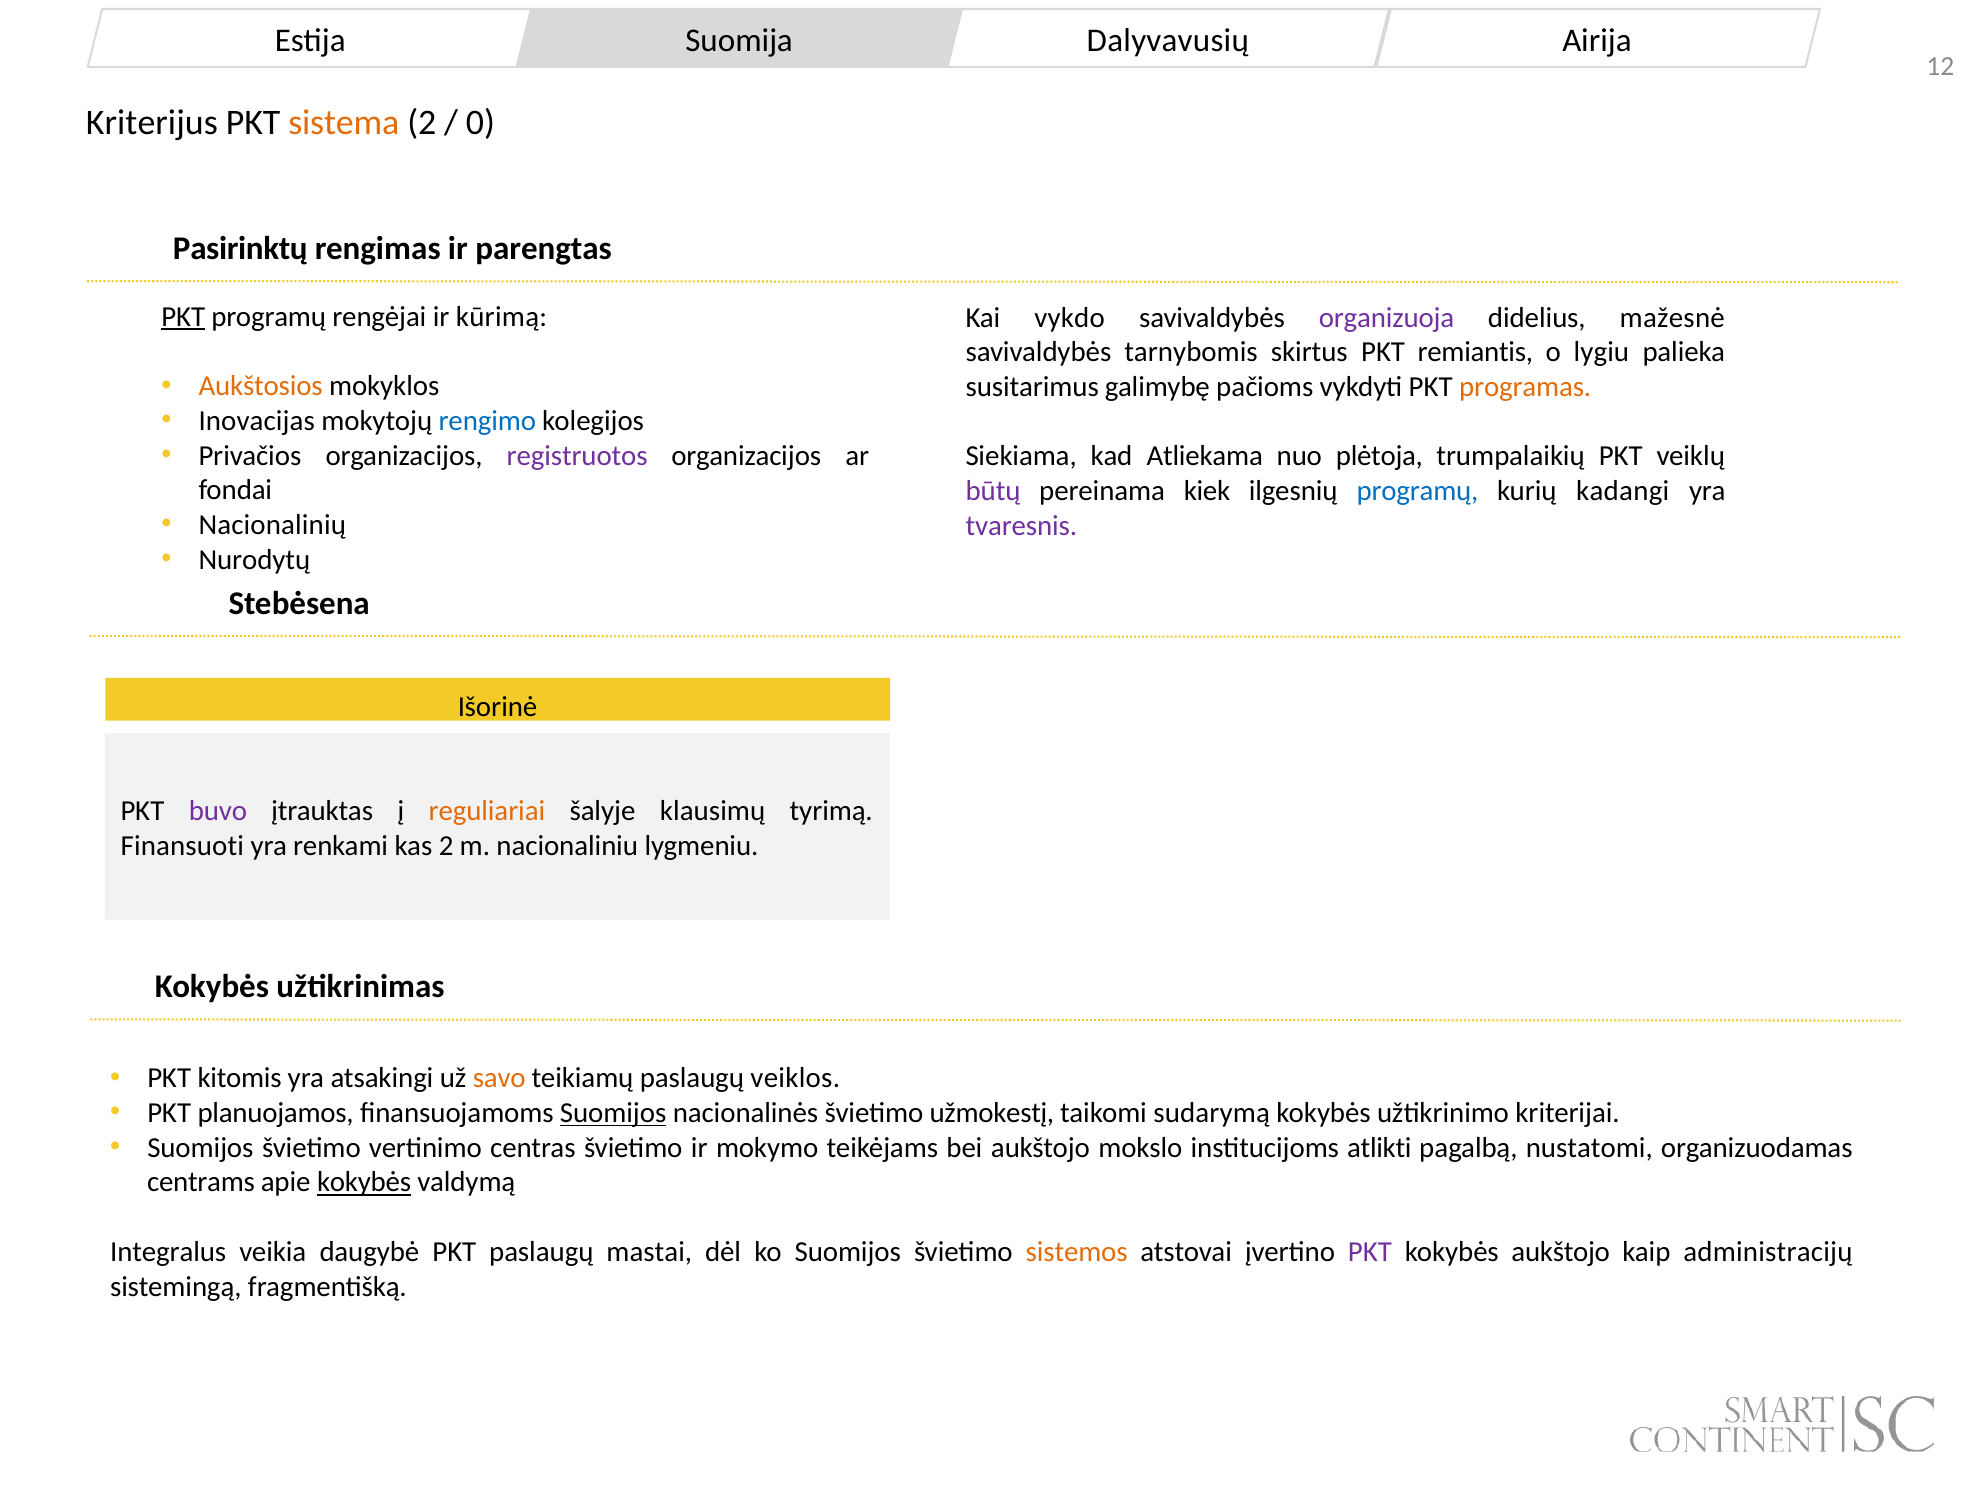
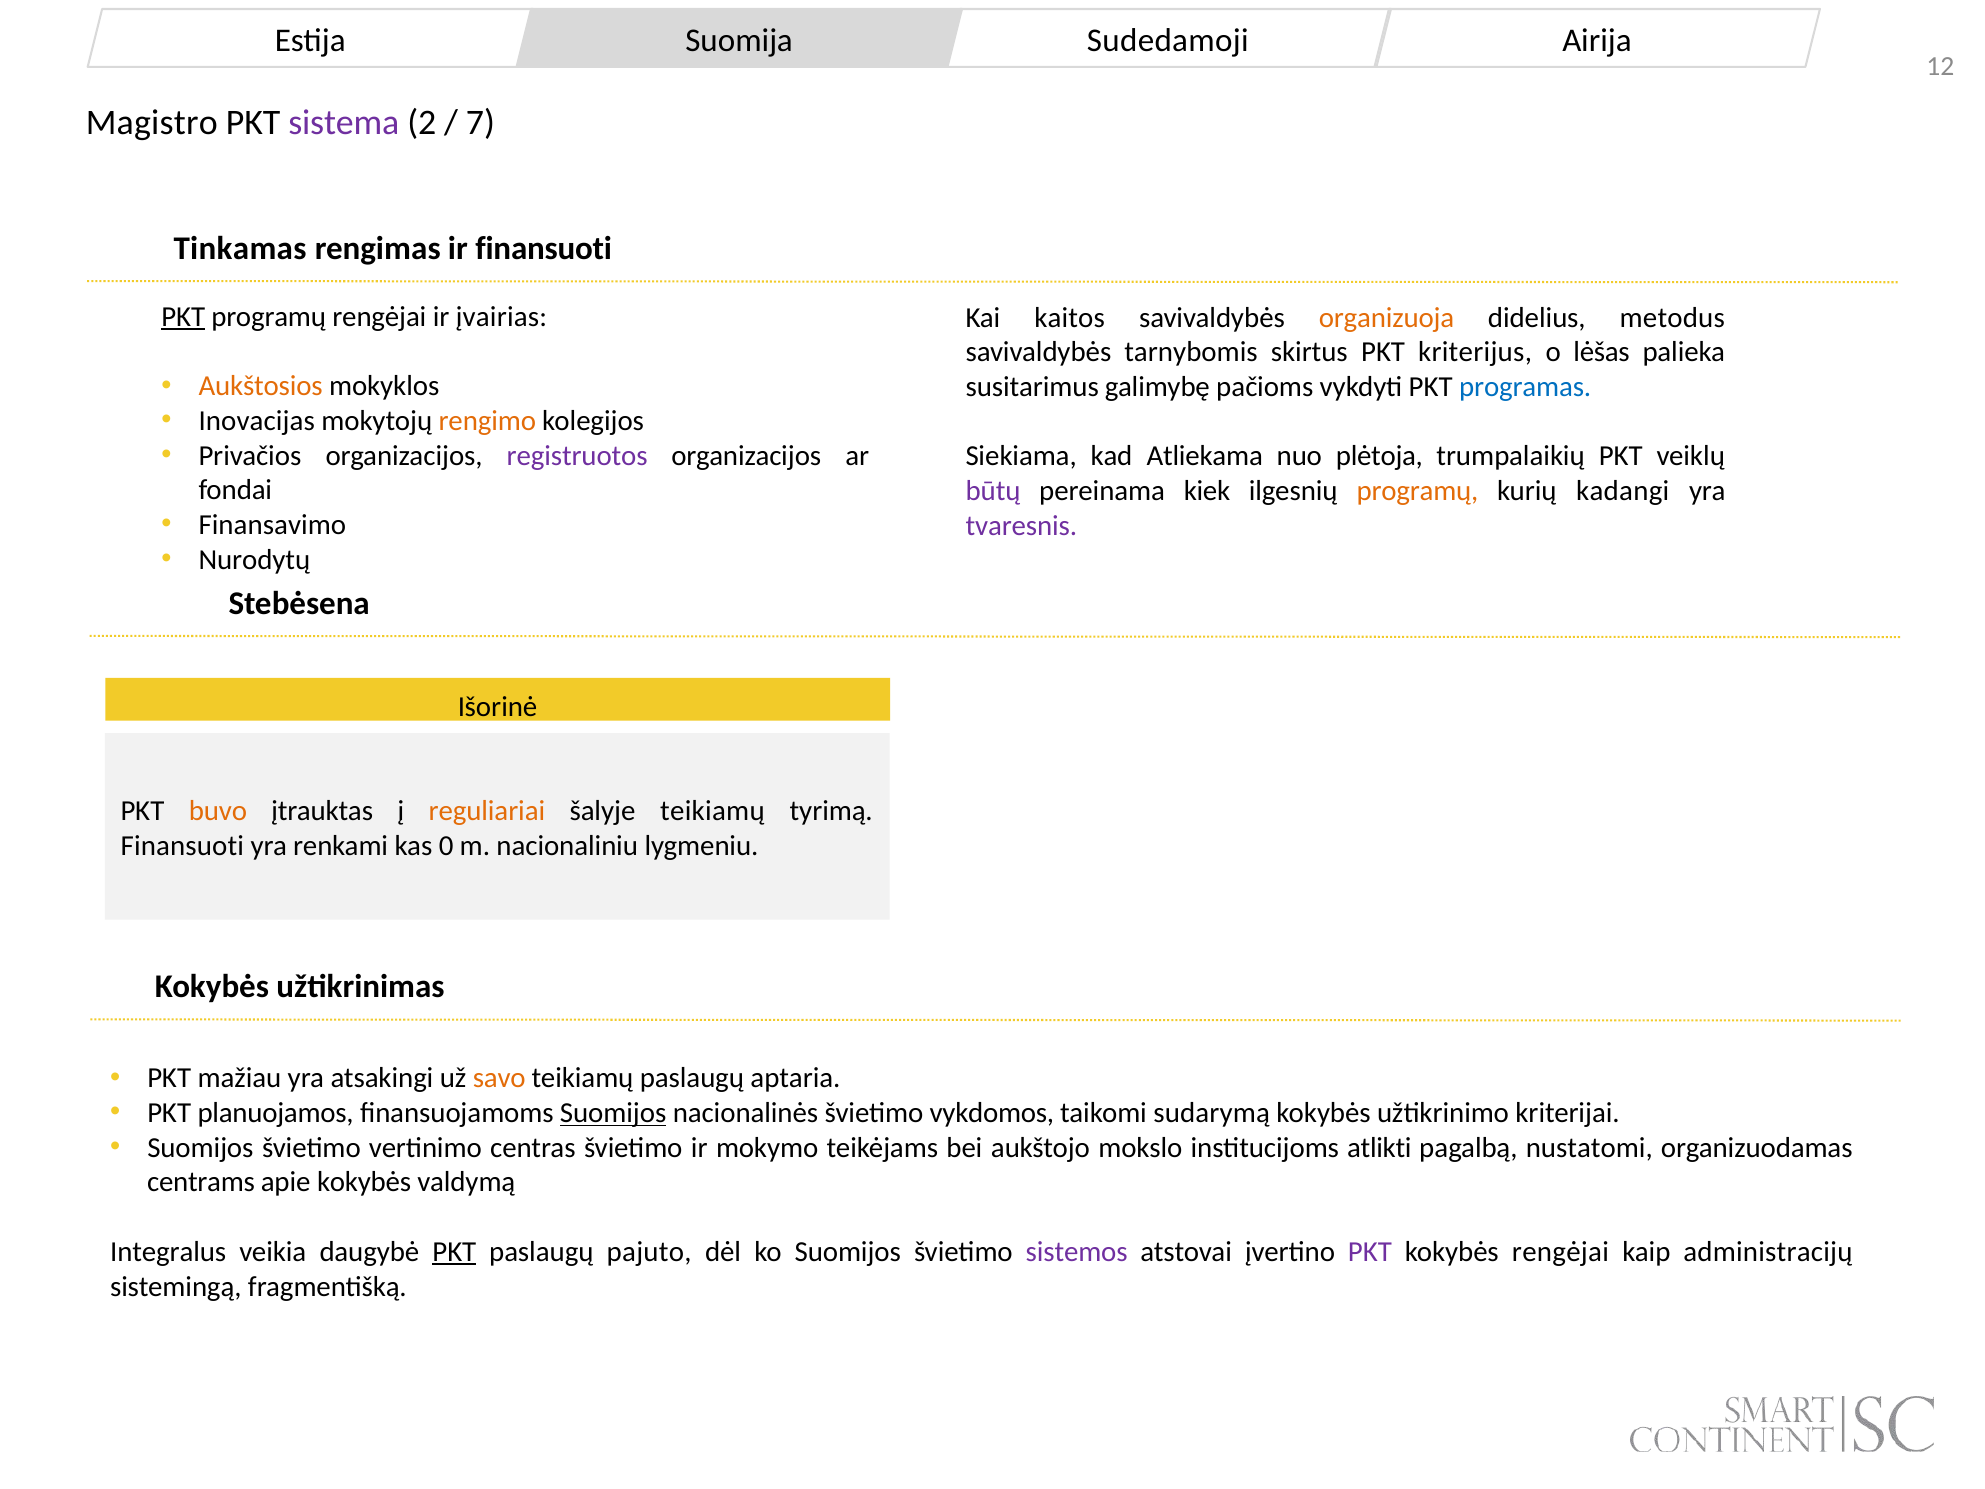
Dalyvavusių: Dalyvavusių -> Sudedamoji
Kriterijus: Kriterijus -> Magistro
sistema colour: orange -> purple
0: 0 -> 7
Pasirinktų: Pasirinktų -> Tinkamas
ir parengtas: parengtas -> finansuoti
kūrimą: kūrimą -> įvairias
vykdo: vykdo -> kaitos
organizuoja colour: purple -> orange
mažesnė: mažesnė -> metodus
remiantis: remiantis -> kriterijus
lygiu: lygiu -> lėšas
programas colour: orange -> blue
rengimo colour: blue -> orange
programų at (1418, 491) colour: blue -> orange
Nacionalinių: Nacionalinių -> Finansavimo
buvo colour: purple -> orange
šalyje klausimų: klausimų -> teikiamų
kas 2: 2 -> 0
kitomis: kitomis -> mažiau
veiklos: veiklos -> aptaria
užmokestį: užmokestį -> vykdomos
kokybės at (364, 1182) underline: present -> none
PKT at (454, 1252) underline: none -> present
mastai: mastai -> pajuto
sistemos colour: orange -> purple
kokybės aukštojo: aukštojo -> rengėjai
